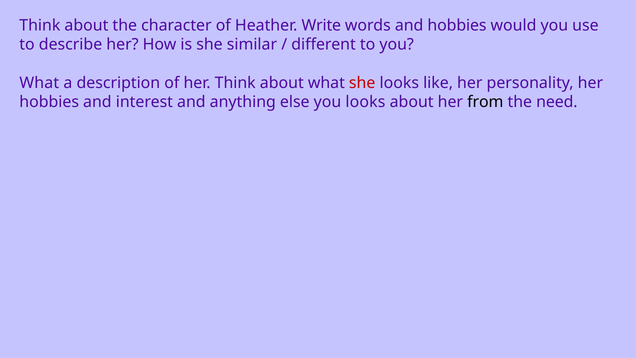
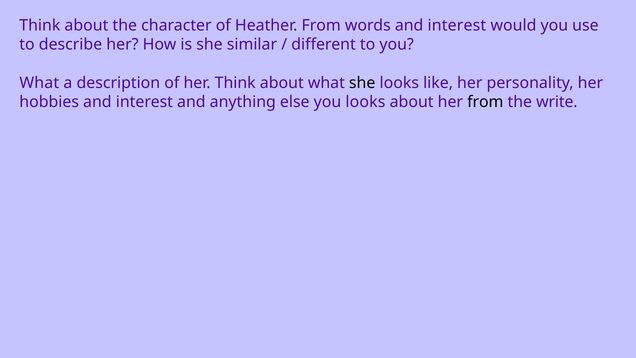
Heather Write: Write -> From
words and hobbies: hobbies -> interest
she at (362, 83) colour: red -> black
need: need -> write
